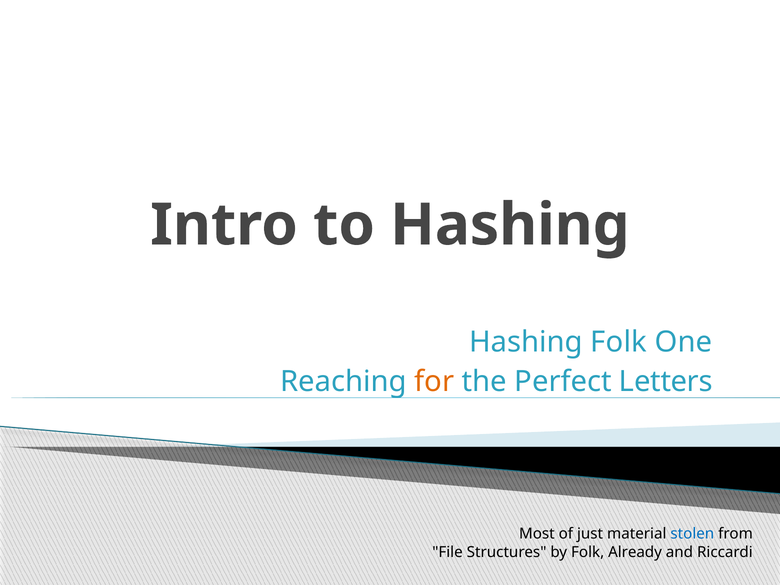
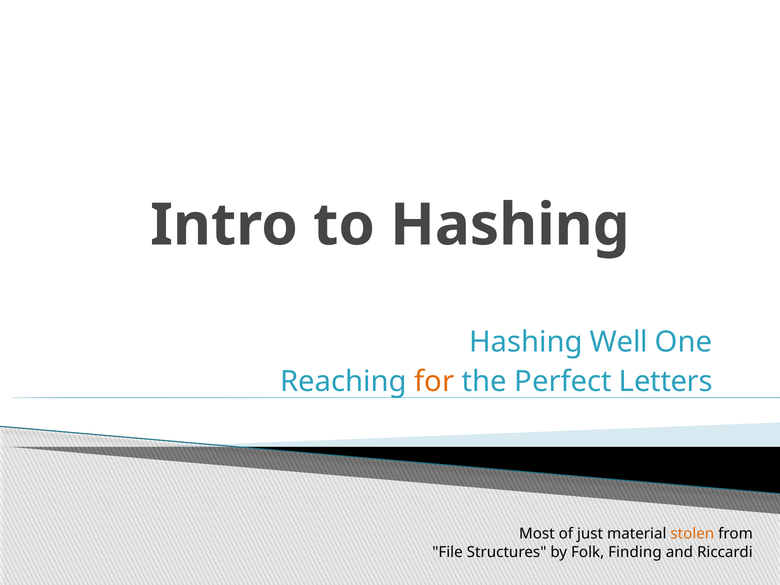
Hashing Folk: Folk -> Well
stolen colour: blue -> orange
Already: Already -> Finding
